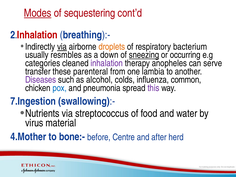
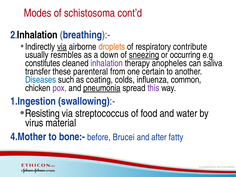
Modes underline: present -> none
sequestering: sequestering -> schistosoma
Inhalation at (37, 35) colour: red -> black
bacterium: bacterium -> contribute
categories: categories -> constitutes
serve: serve -> saliva
lambia: lambia -> certain
Diseases colour: purple -> blue
alcohol: alcohol -> coating
pox colour: blue -> purple
pneumonia underline: none -> present
7.Ingestion: 7.Ingestion -> 1.Ingestion
Nutrients: Nutrients -> Resisting
Centre: Centre -> Brucei
herd: herd -> fatty
